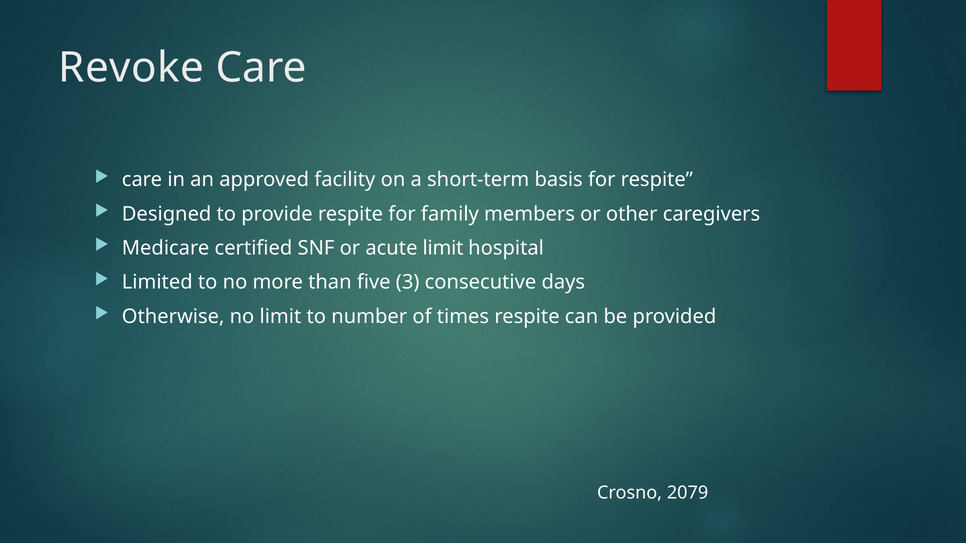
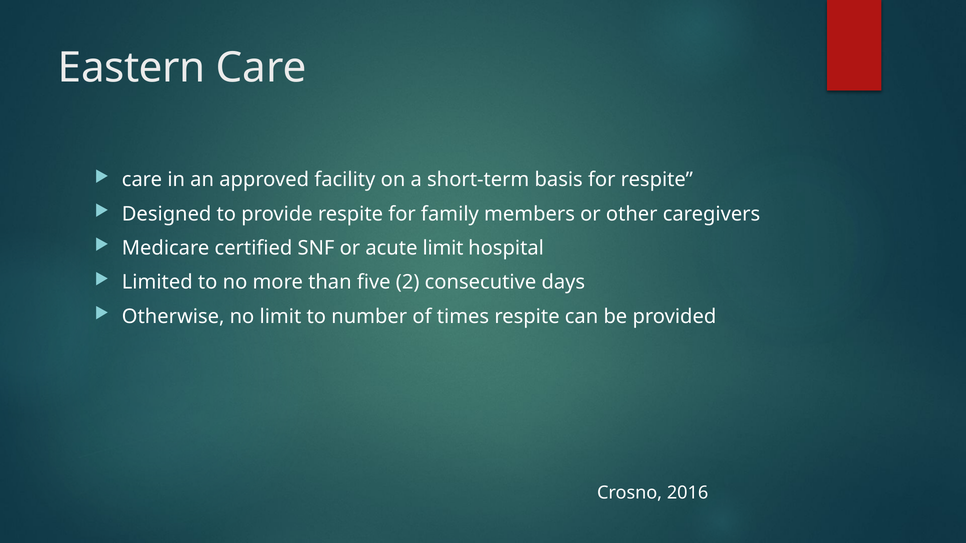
Revoke: Revoke -> Eastern
3: 3 -> 2
2079: 2079 -> 2016
